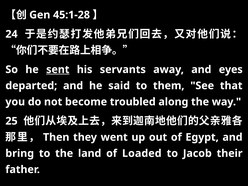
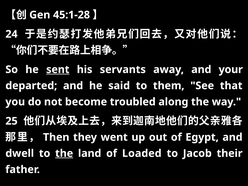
eyes: eyes -> your
bring: bring -> dwell
the at (64, 153) underline: none -> present
